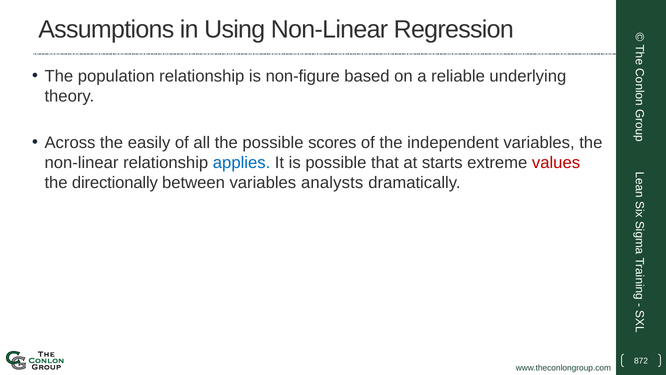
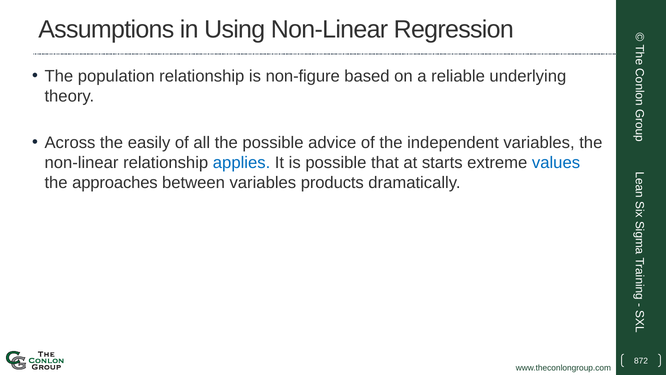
scores: scores -> advice
values colour: red -> blue
directionally: directionally -> approaches
analysts: analysts -> products
